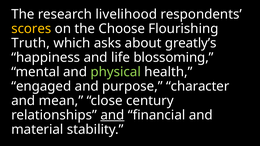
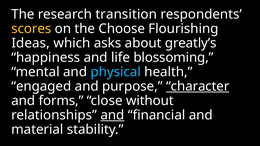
livelihood: livelihood -> transition
Truth: Truth -> Ideas
physical colour: light green -> light blue
character underline: none -> present
mean: mean -> forms
century: century -> without
